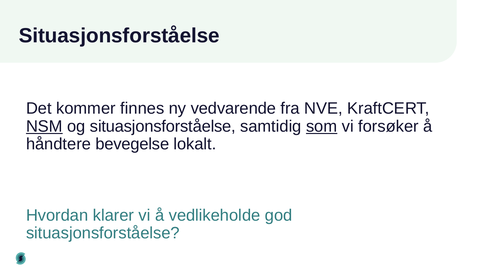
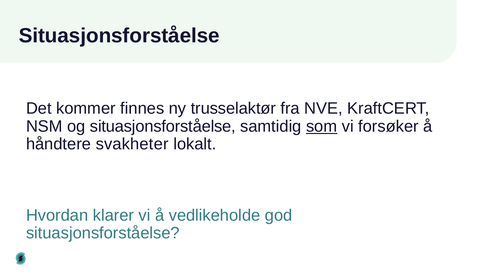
vedvarende: vedvarende -> trusselaktør
NSM underline: present -> none
bevegelse: bevegelse -> svakheter
